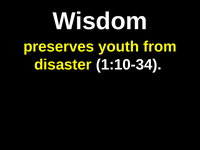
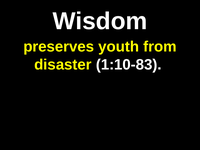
1:10-34: 1:10-34 -> 1:10-83
